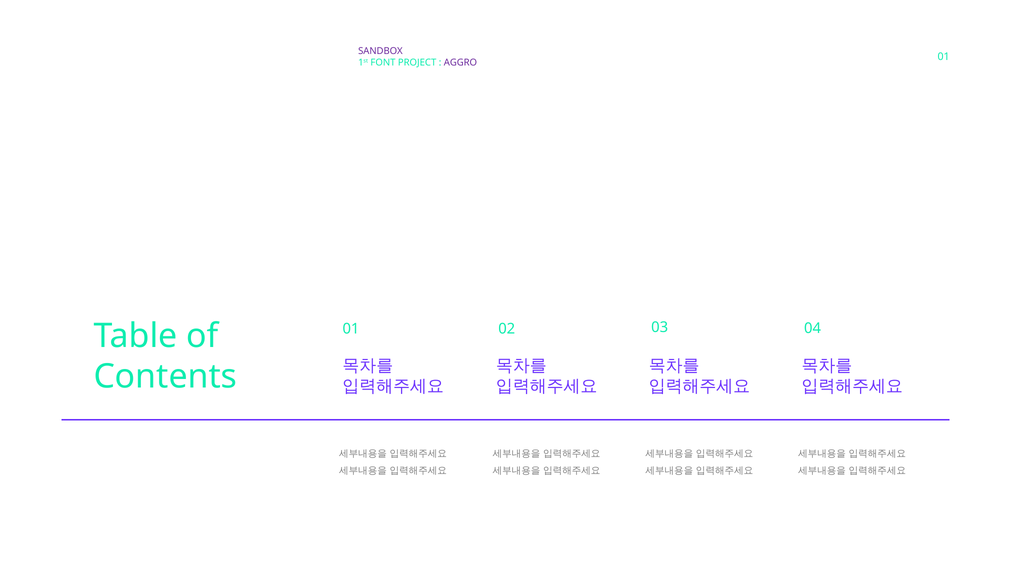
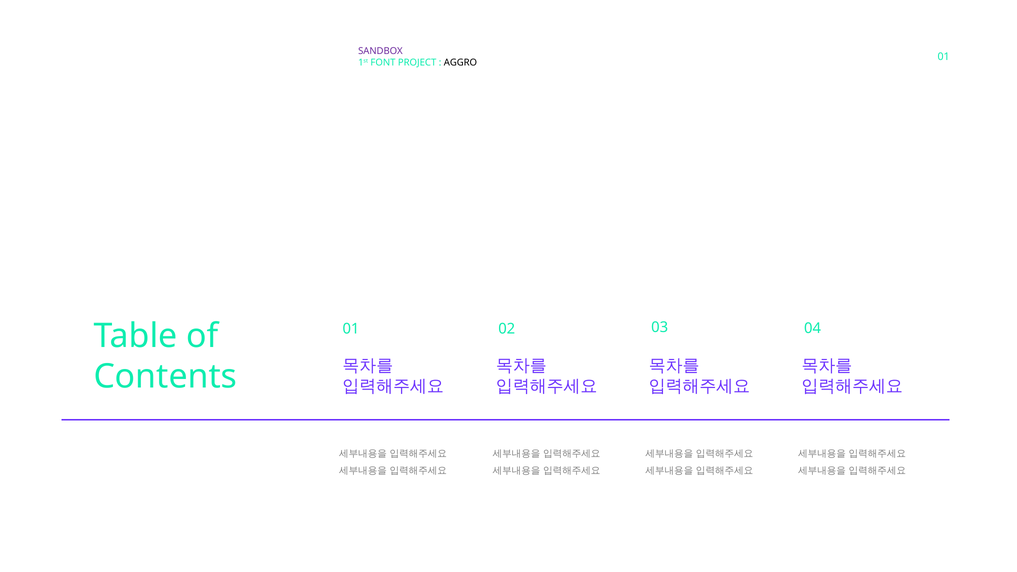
AGGRO colour: purple -> black
